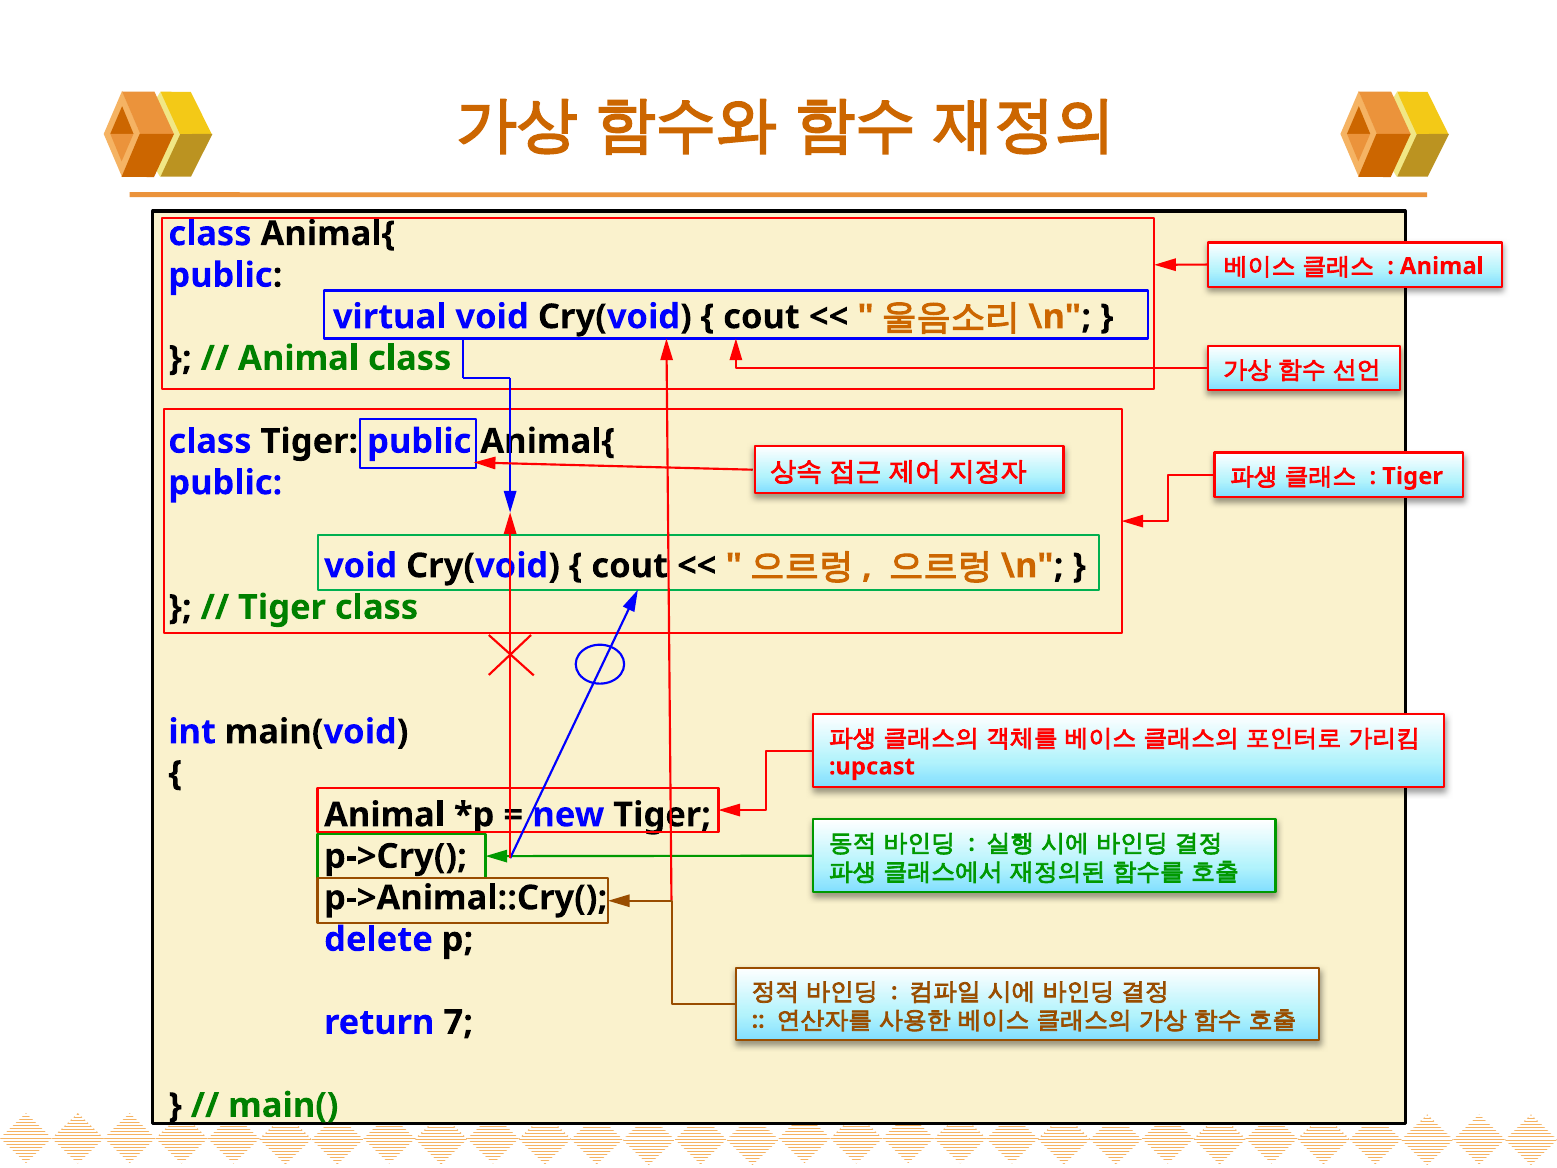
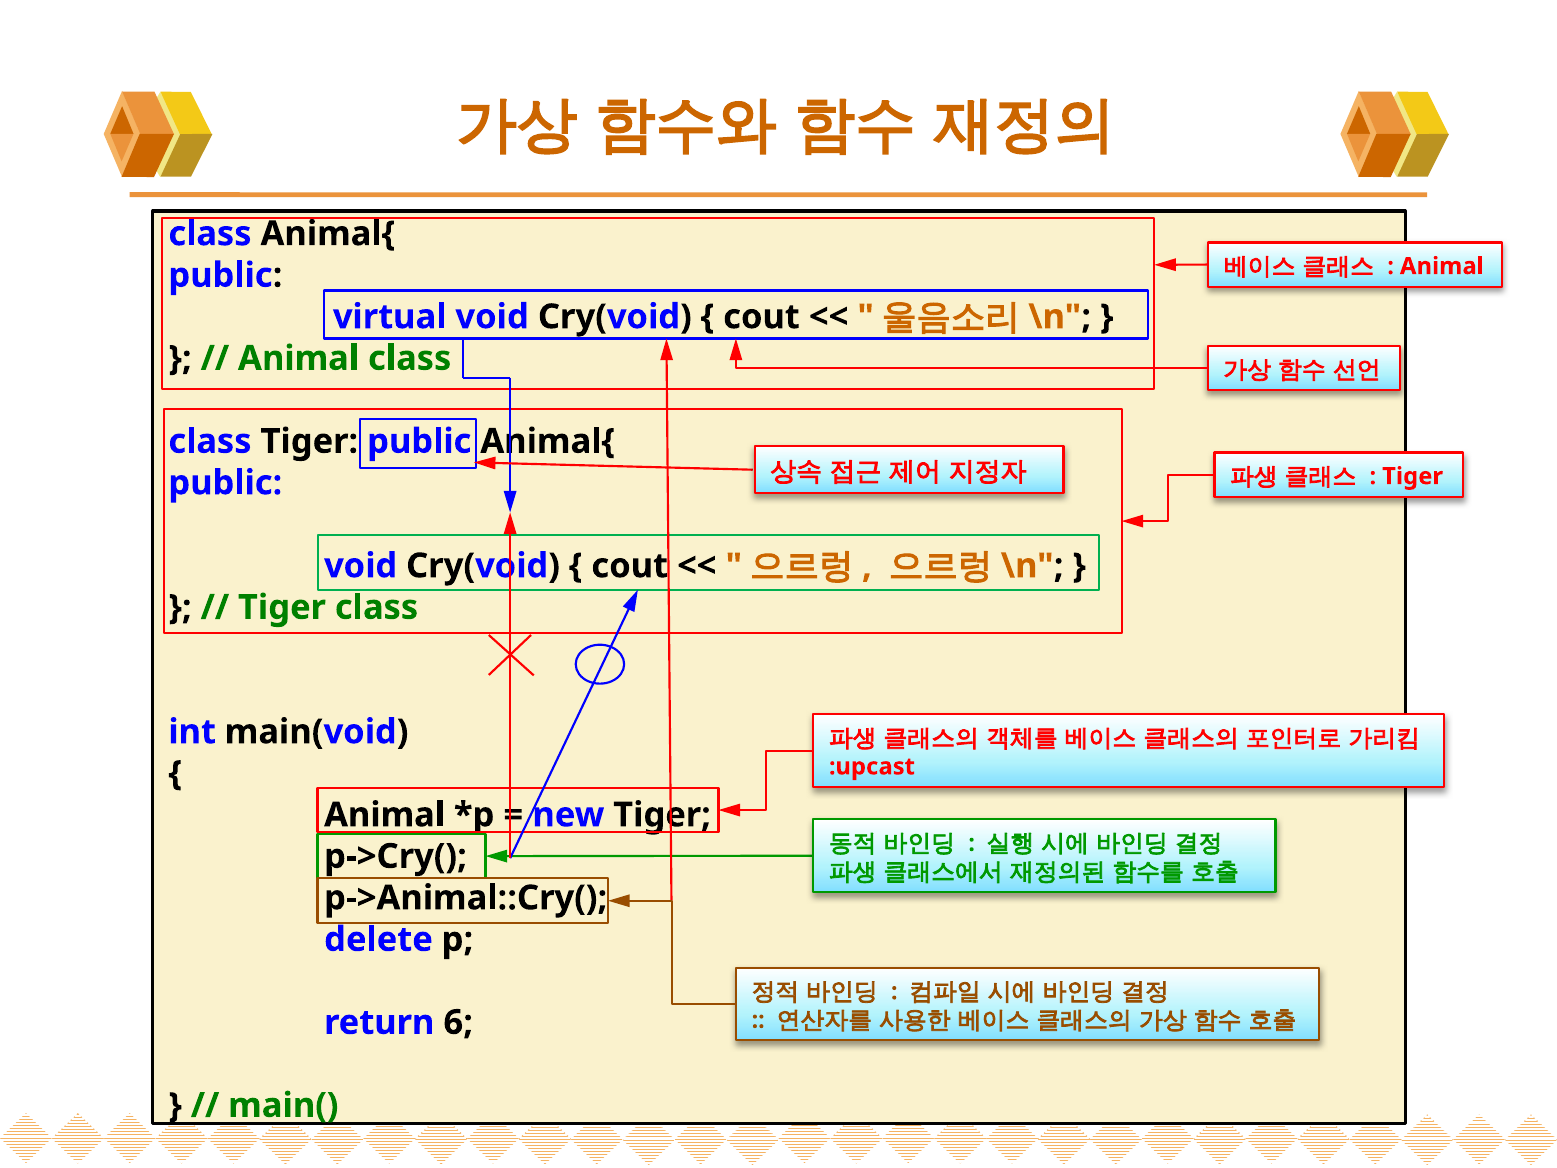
7: 7 -> 6
